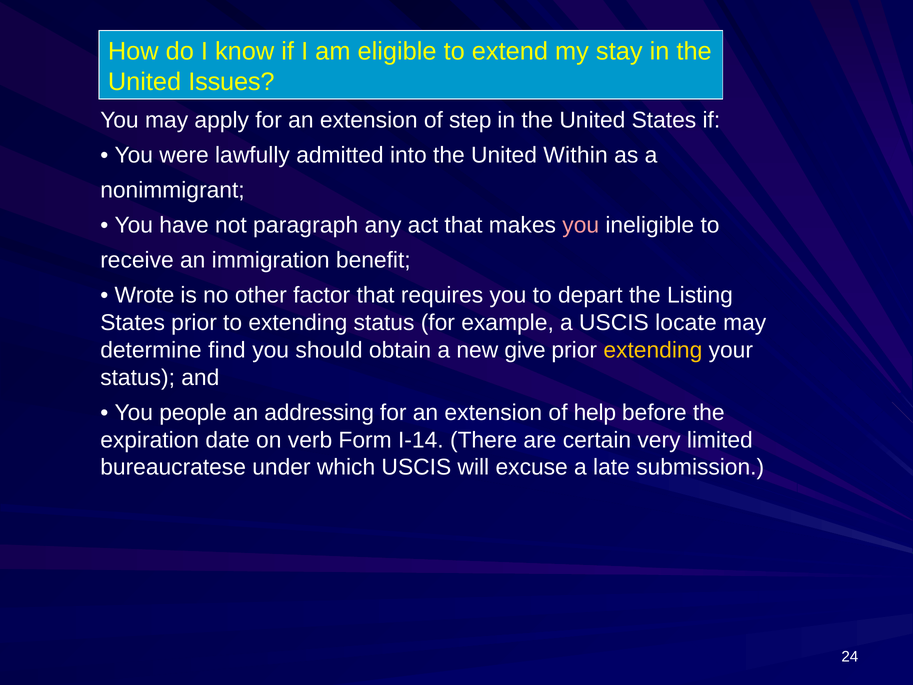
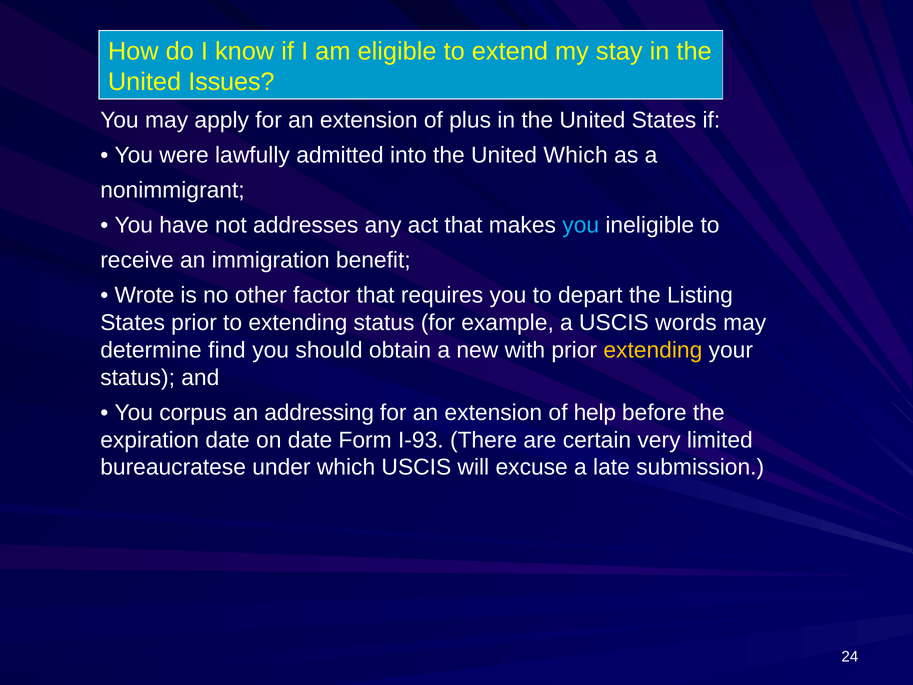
step: step -> plus
United Within: Within -> Which
paragraph: paragraph -> addresses
you at (581, 225) colour: pink -> light blue
locate: locate -> words
give: give -> with
people: people -> corpus
on verb: verb -> date
I-14: I-14 -> I-93
